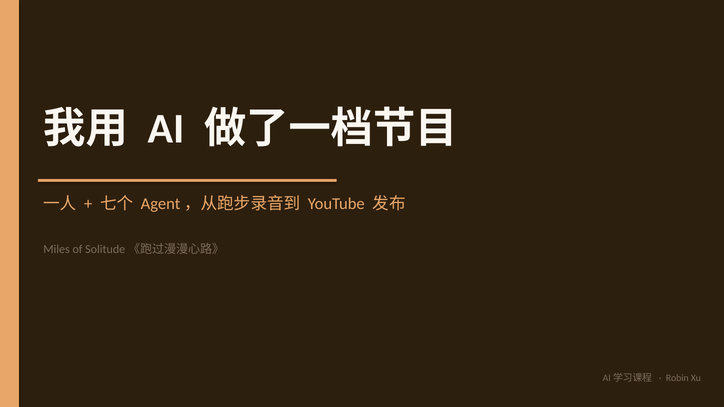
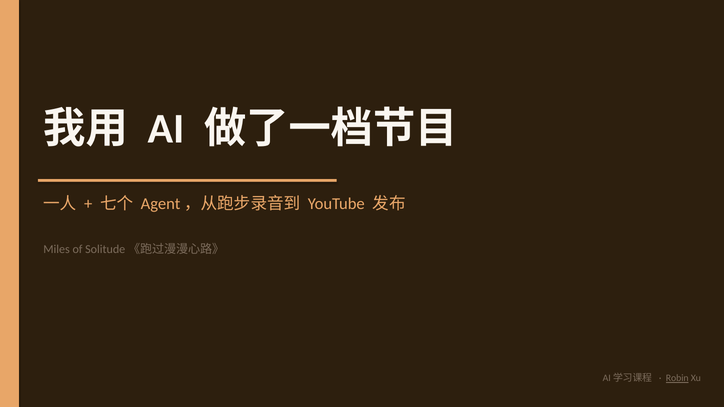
Robin underline: none -> present
